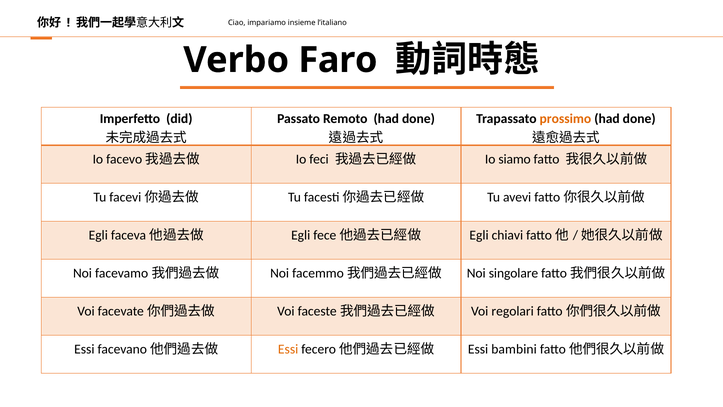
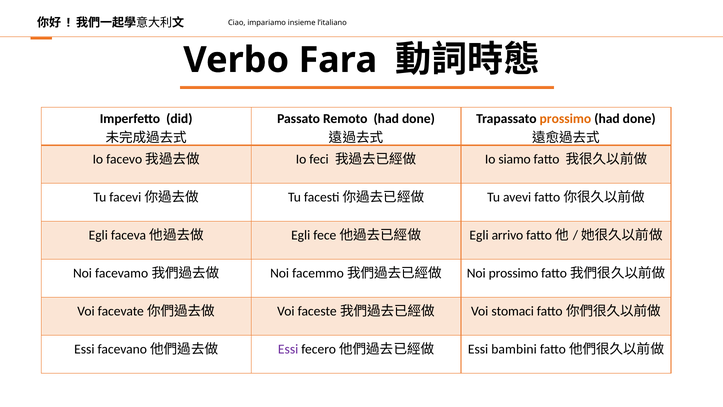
Faro: Faro -> Fara
chiavi: chiavi -> arrivo
Noi singolare: singolare -> prossimo
regolari: regolari -> stomaci
Essi at (288, 349) colour: orange -> purple
